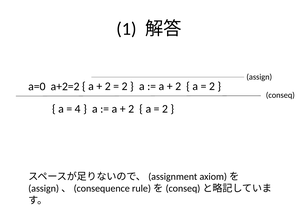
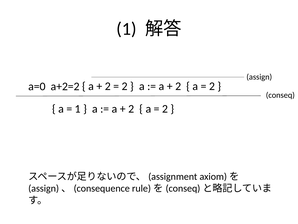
4 at (78, 109): 4 -> 1
